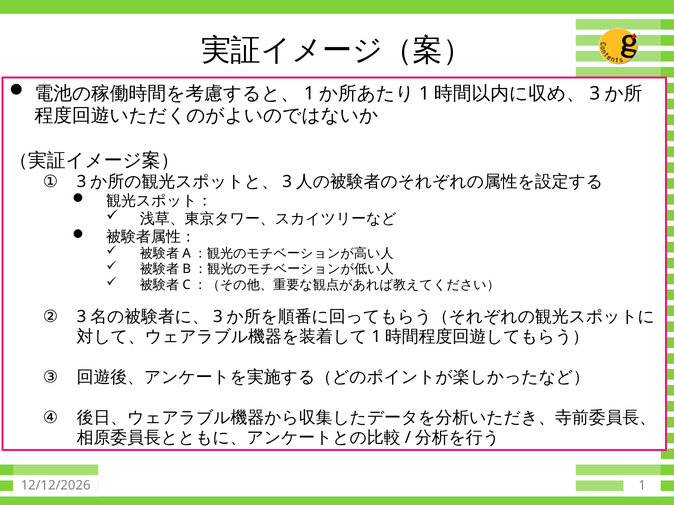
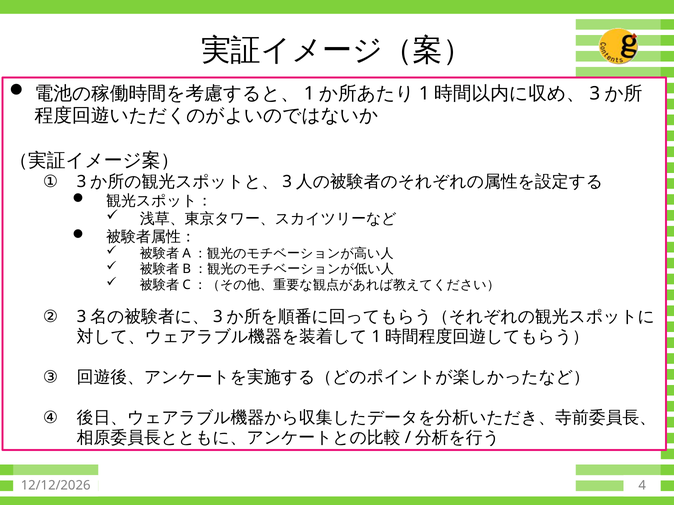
1: 1 -> 4
